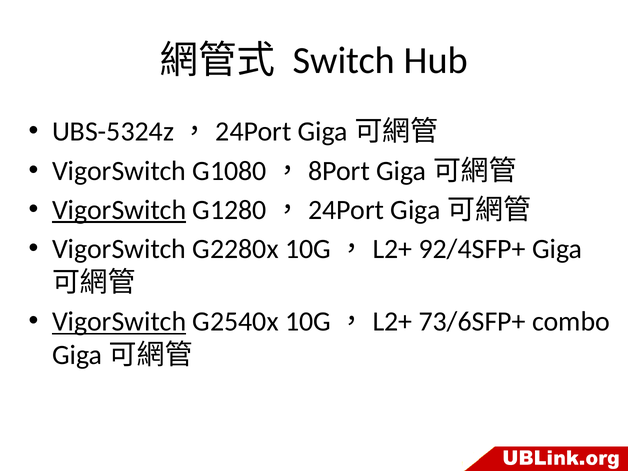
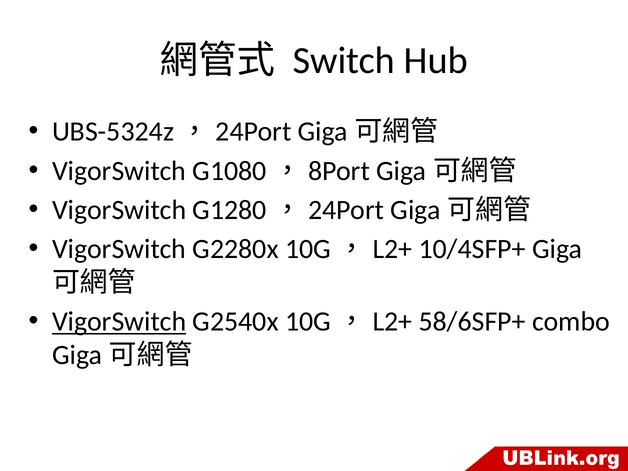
VigorSwitch at (119, 210) underline: present -> none
92/4SFP+: 92/4SFP+ -> 10/4SFP+
73/6SFP+: 73/6SFP+ -> 58/6SFP+
